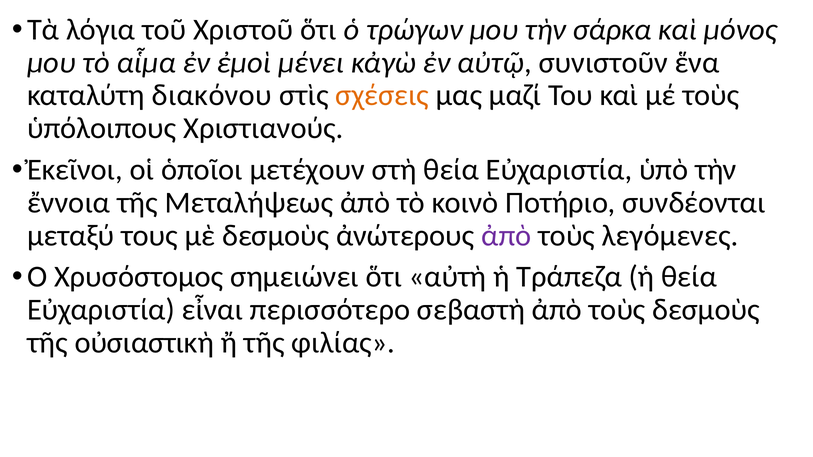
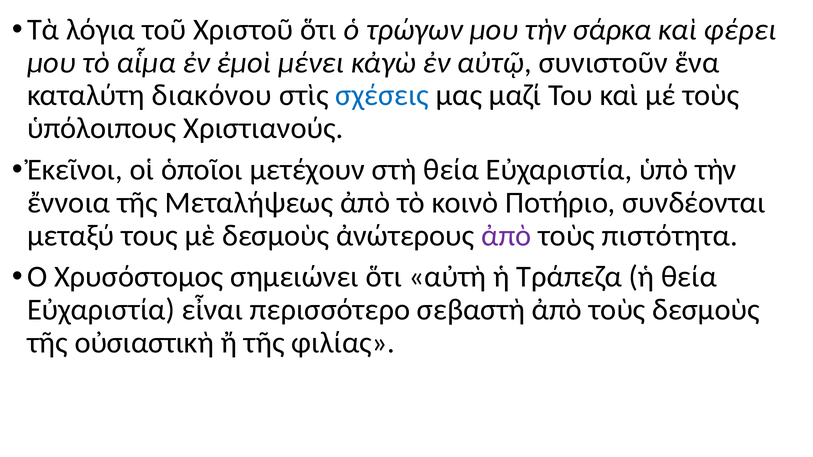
μόνος: μόνος -> φέρει
σχέσεις colour: orange -> blue
λεγόμενες: λεγόμενες -> πιστότητα
